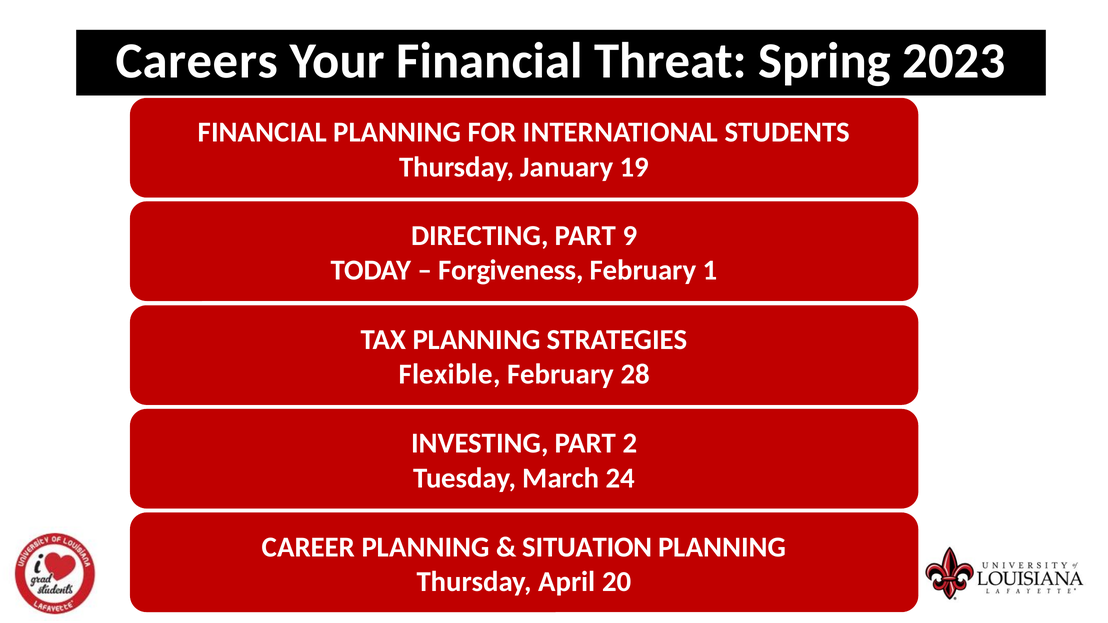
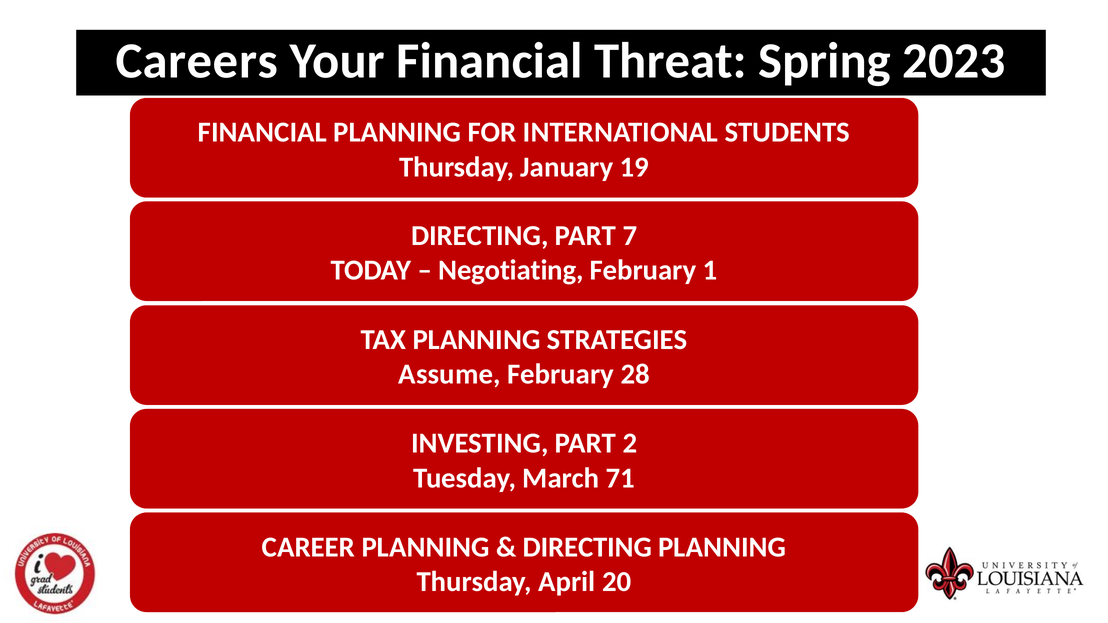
9: 9 -> 7
Forgiveness: Forgiveness -> Negotiating
Flexible: Flexible -> Assume
24: 24 -> 71
SITUATION at (587, 547): SITUATION -> DIRECTING
